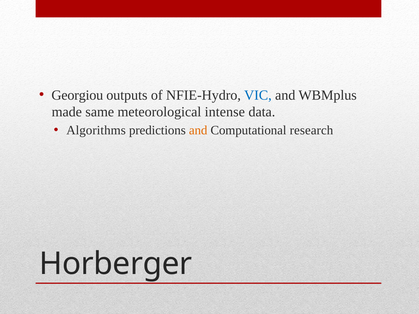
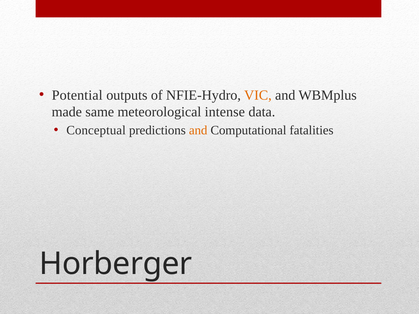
Georgiou: Georgiou -> Potential
VIC colour: blue -> orange
Algorithms: Algorithms -> Conceptual
research: research -> fatalities
